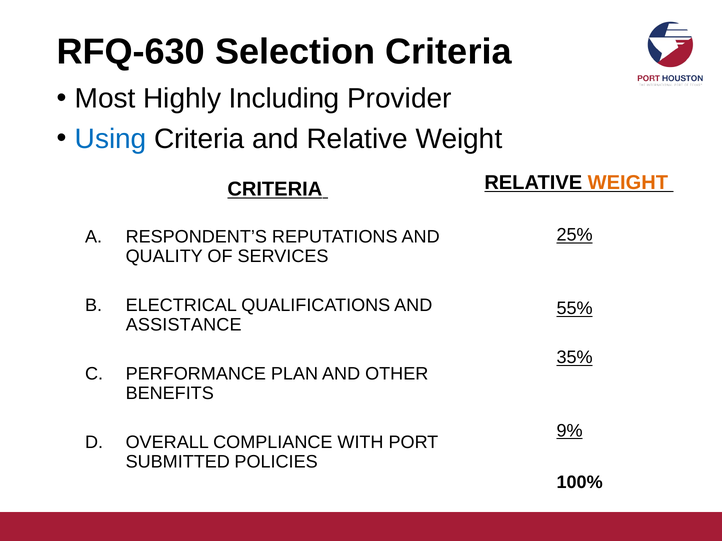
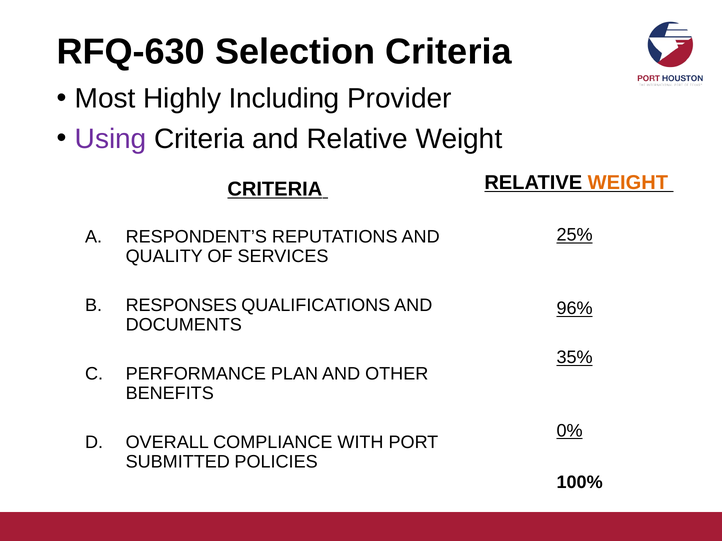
Using colour: blue -> purple
ELECTRICAL: ELECTRICAL -> RESPONSES
55%: 55% -> 96%
ASSISTANCE: ASSISTANCE -> DOCUMENTS
9%: 9% -> 0%
